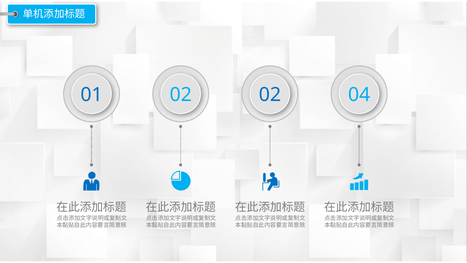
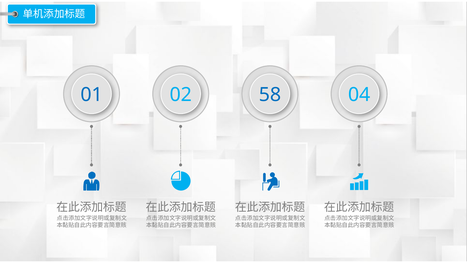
02 02: 02 -> 58
